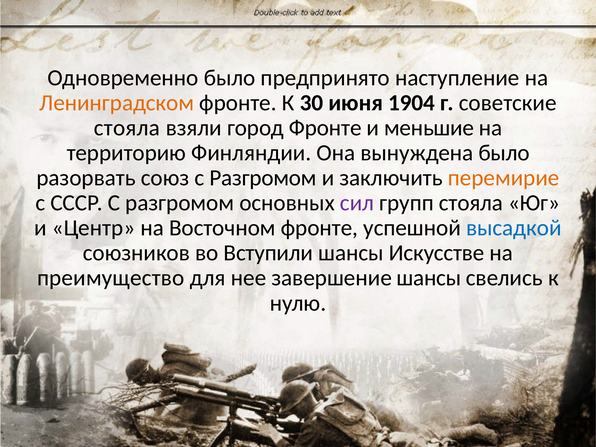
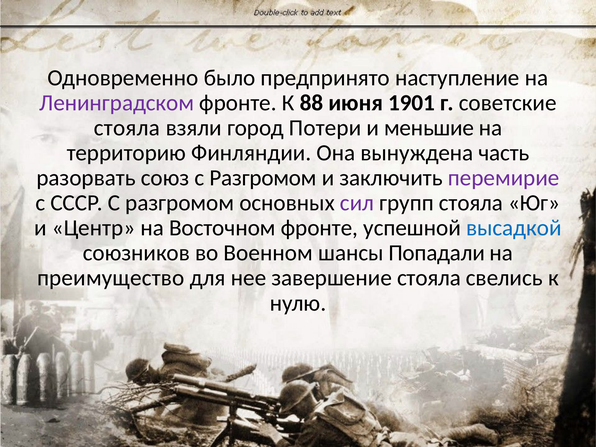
Ленинградском colour: orange -> purple
30: 30 -> 88
1904: 1904 -> 1901
город Фронте: Фронте -> Потери
вынуждена было: было -> часть
перемирие colour: orange -> purple
Вступили: Вступили -> Военном
Искусстве: Искусстве -> Попадали
завершение шансы: шансы -> стояла
